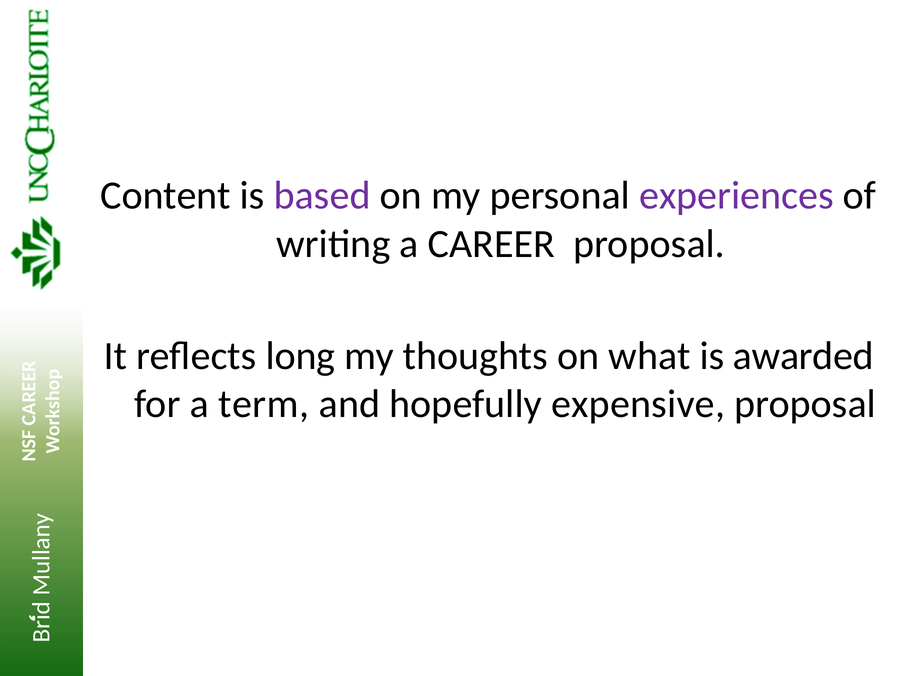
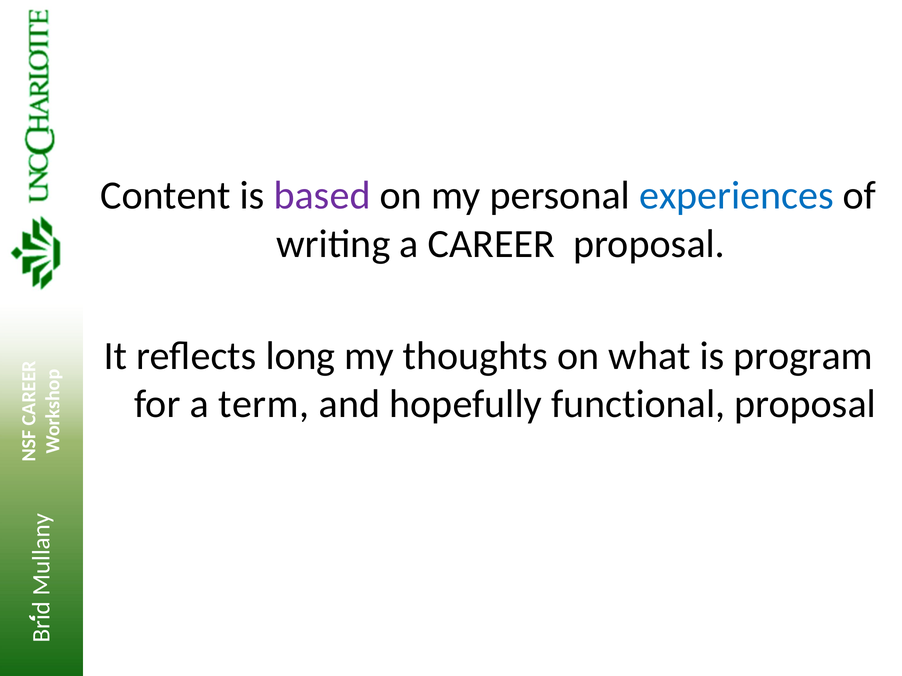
experiences colour: purple -> blue
awarded: awarded -> program
expensive: expensive -> functional
